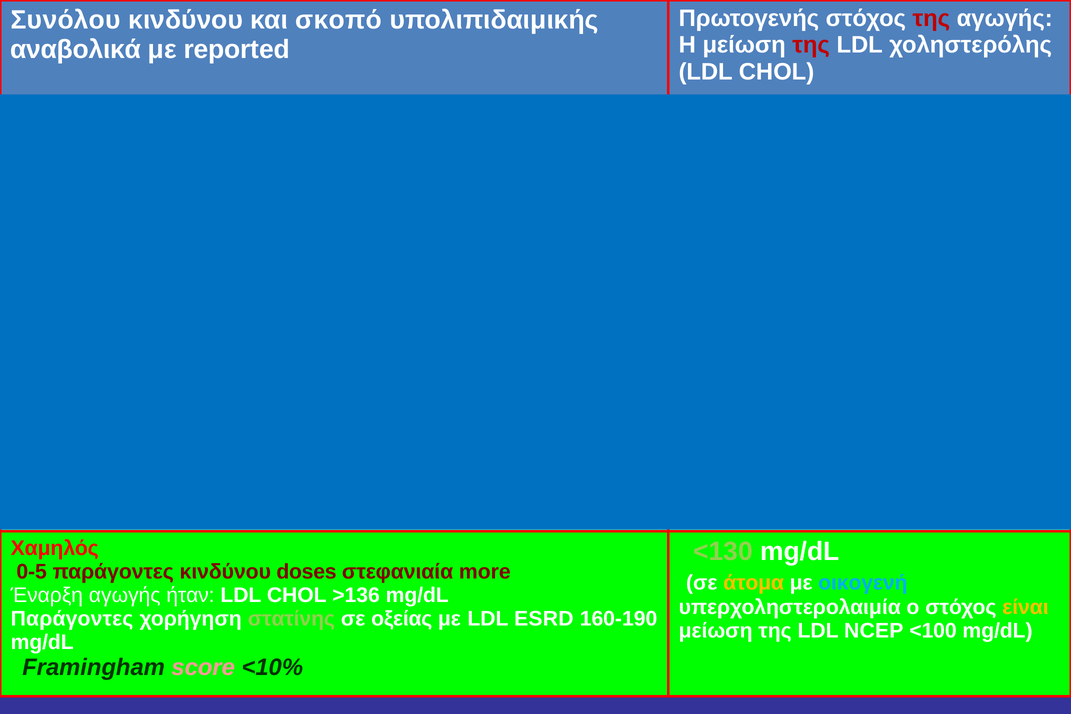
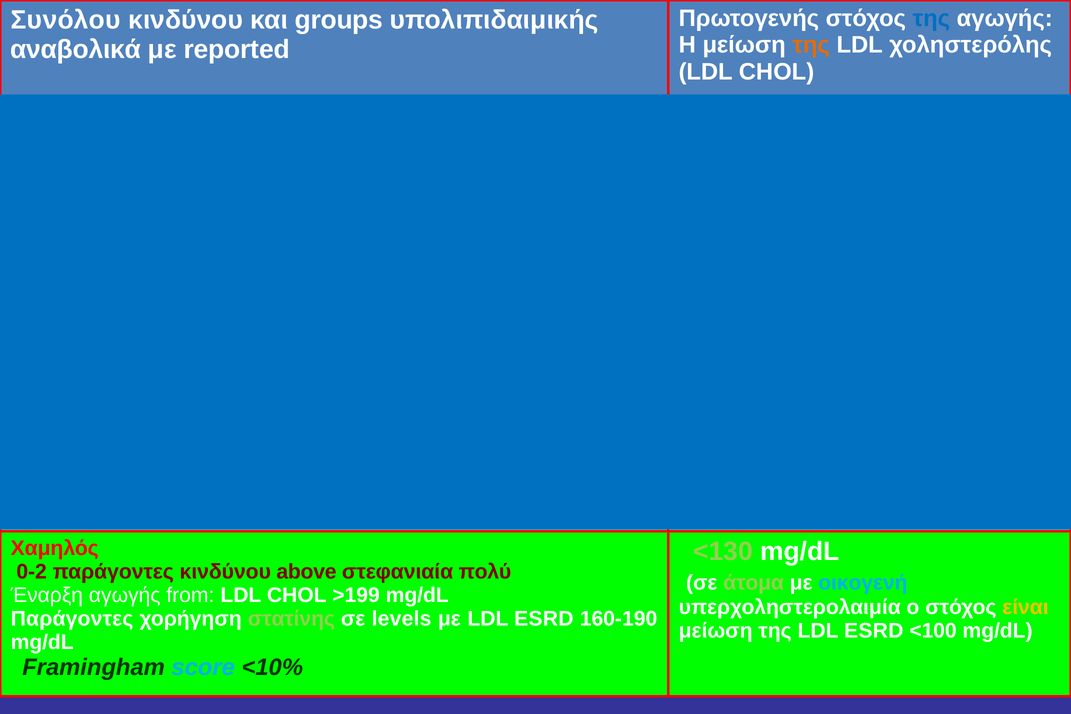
της at (931, 18) colour: red -> blue
σκοπό: σκοπό -> groups
της at (811, 45) colour: red -> orange
0-5: 0-5 -> 0-2
doses: doses -> above
στεφανιαία more: more -> πολύ
άτομα at (754, 583) colour: yellow -> light green
ήταν: ήταν -> from
>136: >136 -> >199
οξείας: οξείας -> levels
της LDL NCEP: NCEP -> ESRD
score at (203, 667) colour: pink -> light blue
